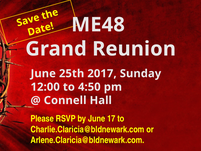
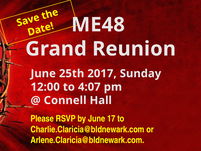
4:50: 4:50 -> 4:07
